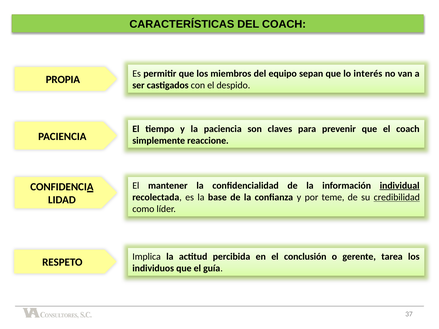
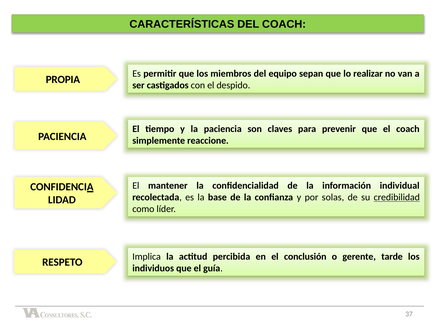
interés: interés -> realizar
individual underline: present -> none
teme: teme -> solas
tarea: tarea -> tarde
